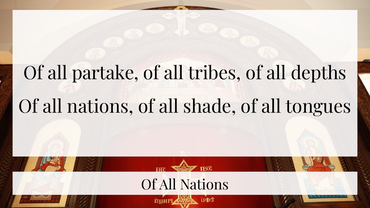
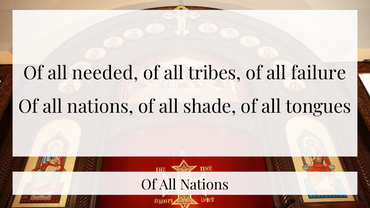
partake: partake -> needed
depths: depths -> failure
